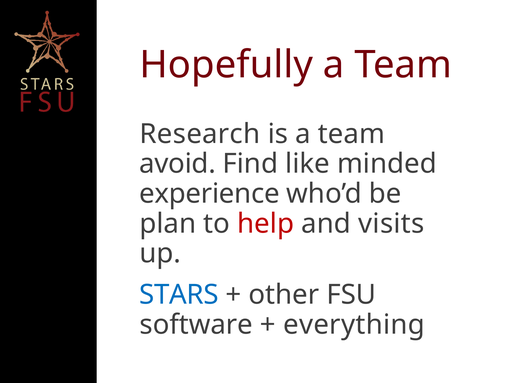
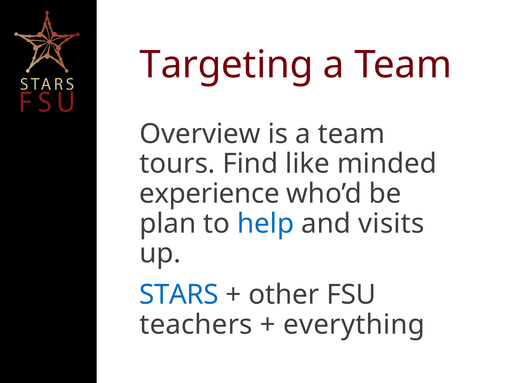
Hopefully: Hopefully -> Targeting
Research: Research -> Overview
avoid: avoid -> tours
help colour: red -> blue
software: software -> teachers
